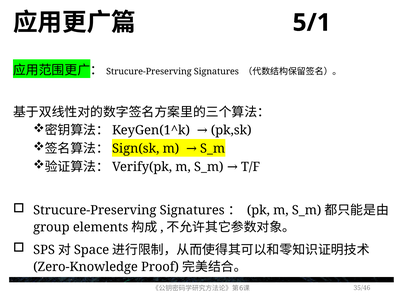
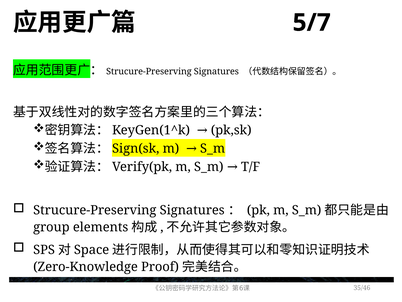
5/1: 5/1 -> 5/7
